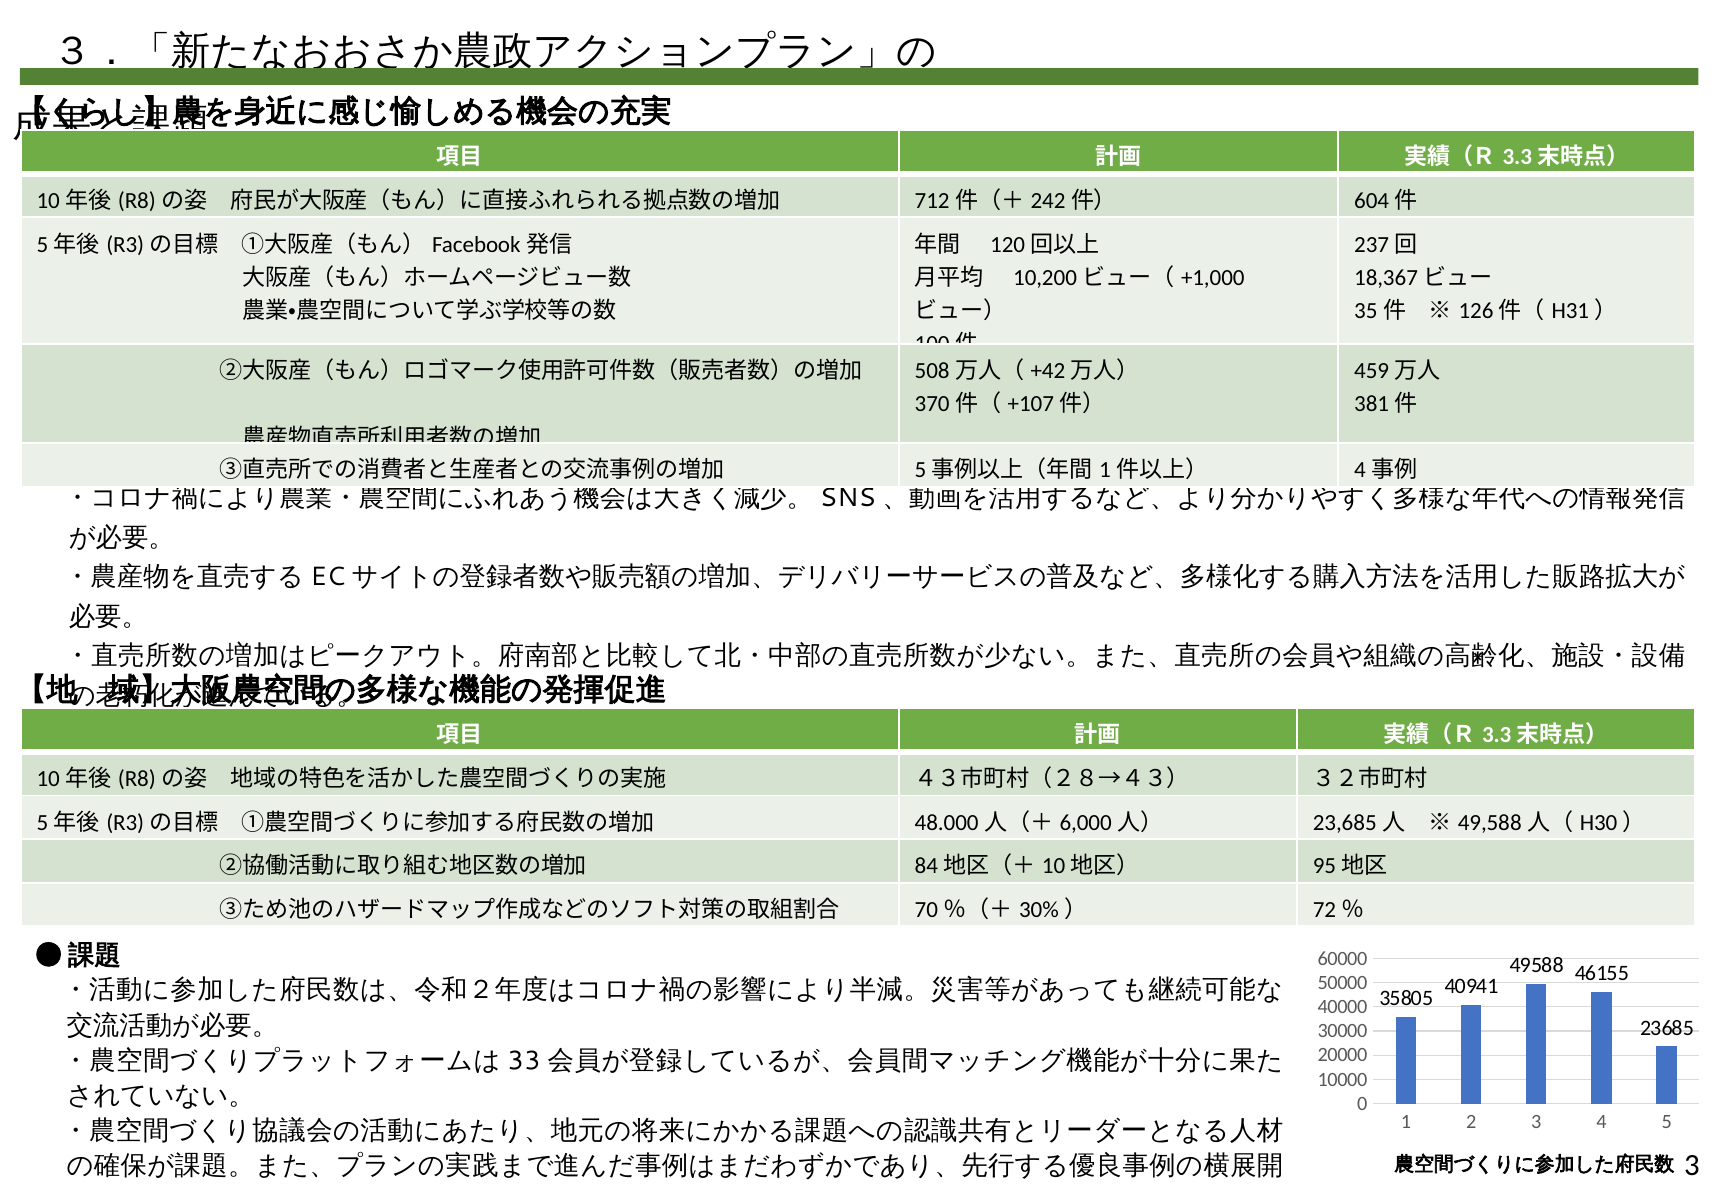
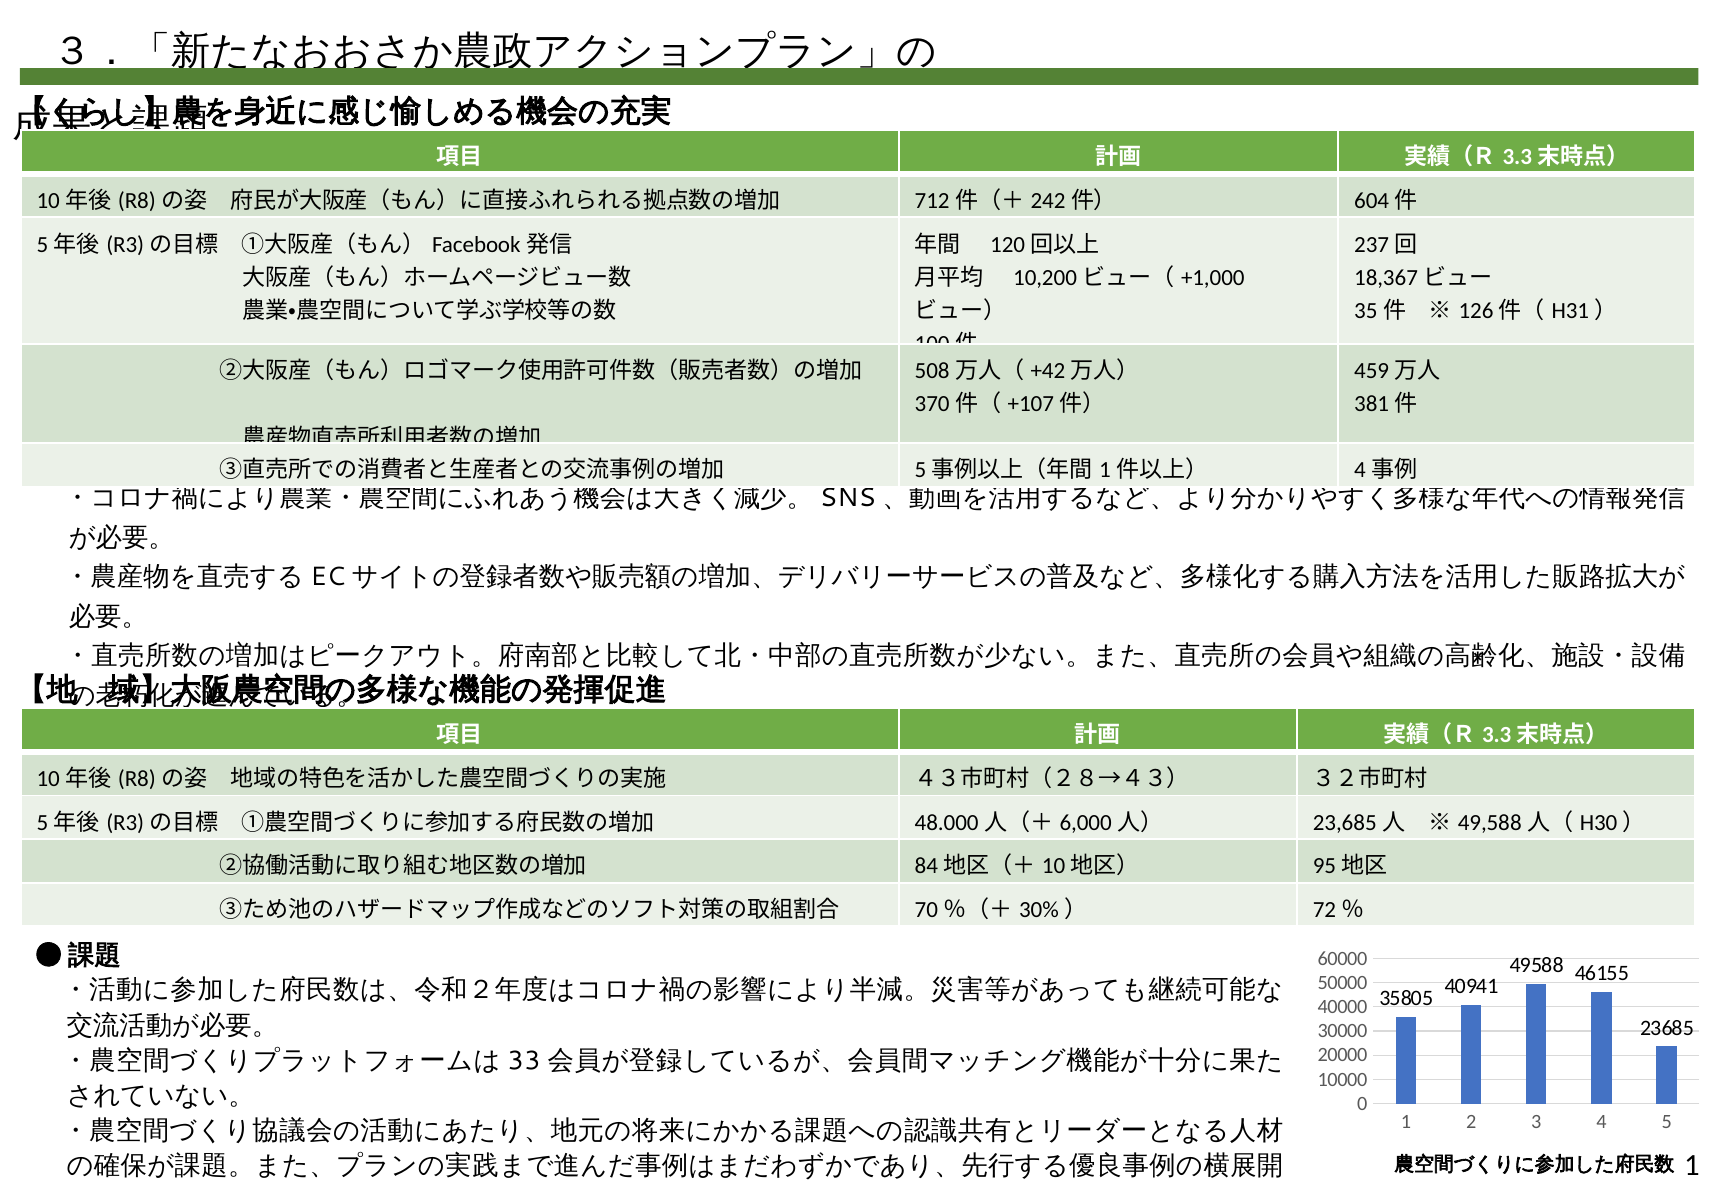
3 at (1692, 1165): 3 -> 1
